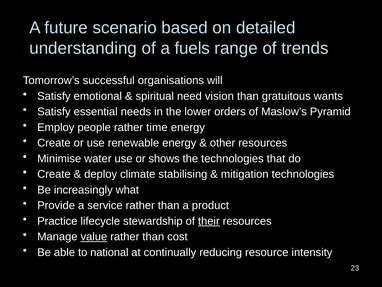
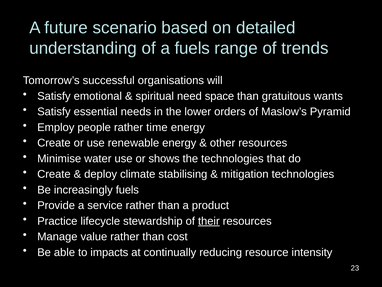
vision: vision -> space
increasingly what: what -> fuels
value underline: present -> none
national: national -> impacts
